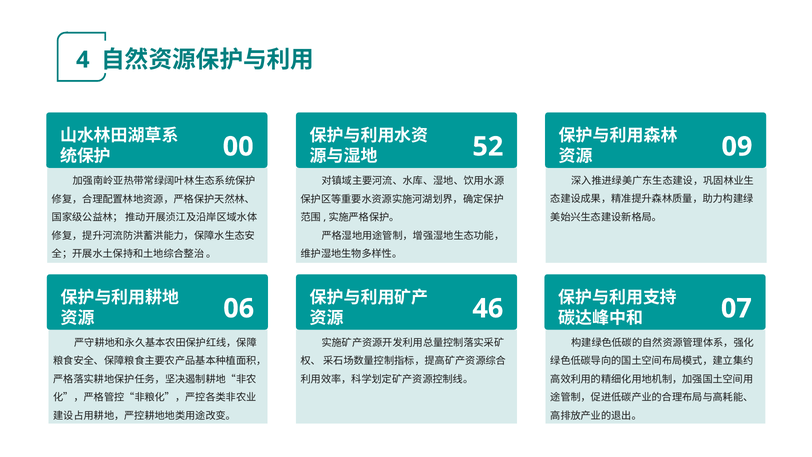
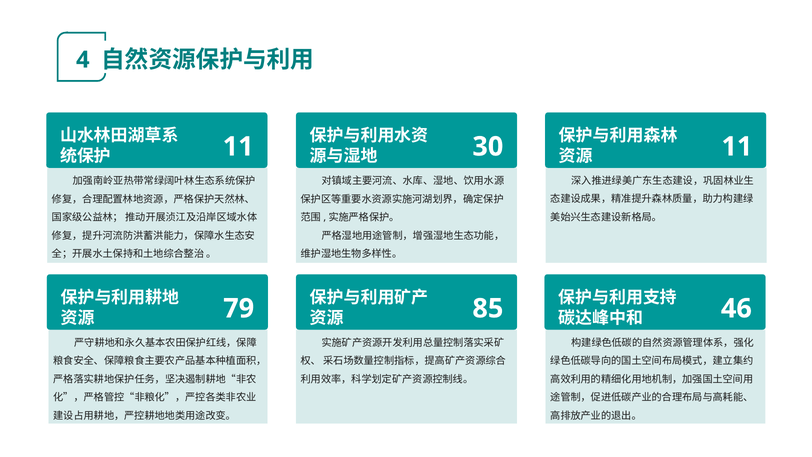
00 at (238, 147): 00 -> 11
52: 52 -> 30
09 at (737, 147): 09 -> 11
06: 06 -> 79
46: 46 -> 85
07: 07 -> 46
